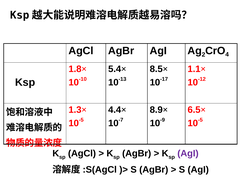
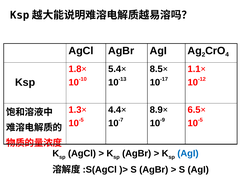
AgI at (188, 153) colour: purple -> blue
